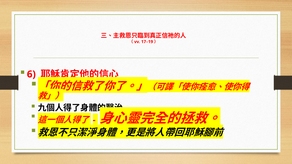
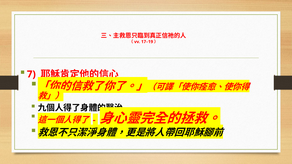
6: 6 -> 7
